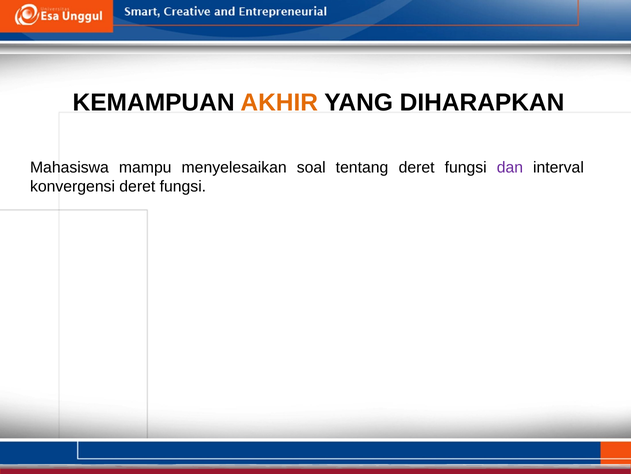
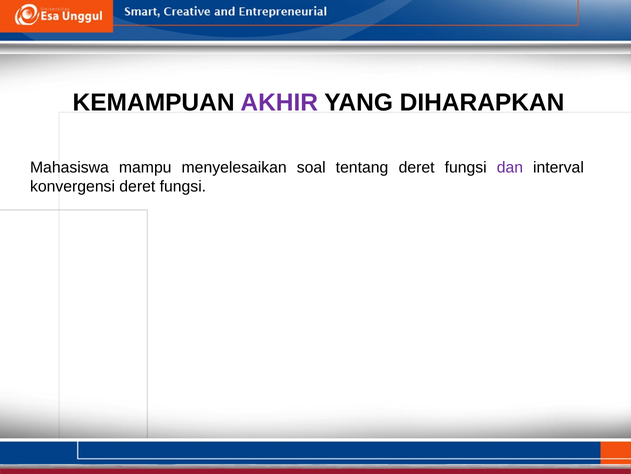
AKHIR colour: orange -> purple
